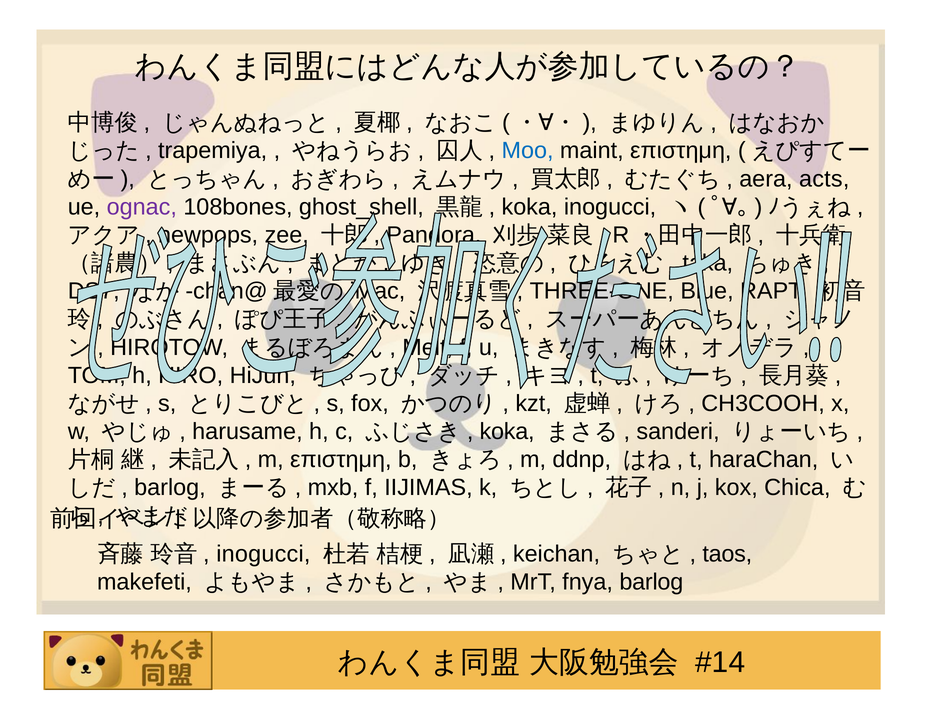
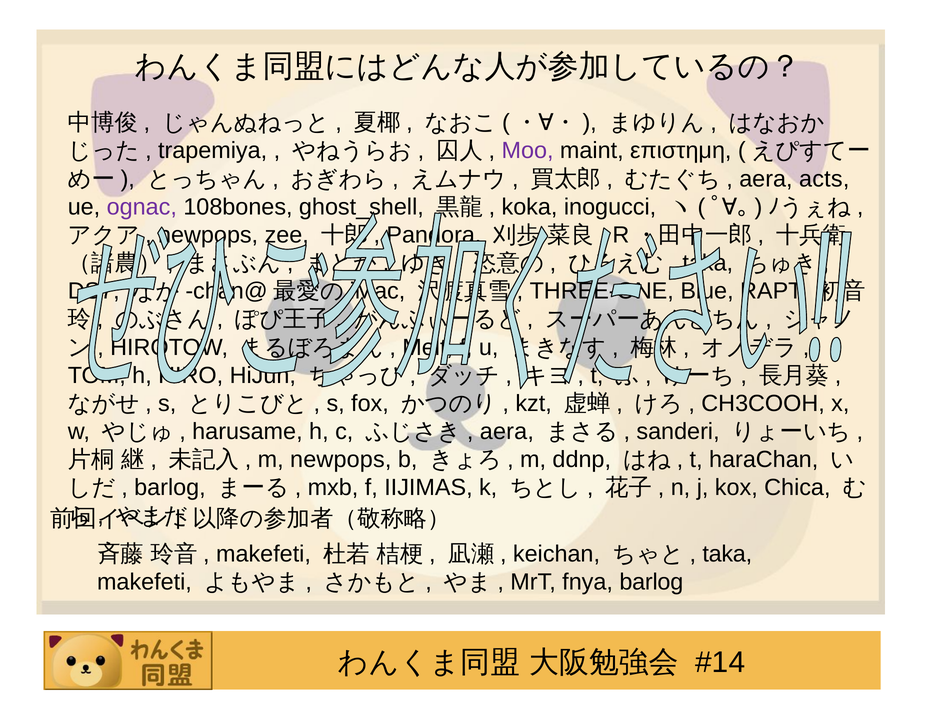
Moo colour: blue -> purple
koka at (507, 432): koka -> aera
m επιστημη: επιστημη -> newpops
inogucci at (263, 554): inogucci -> makefeti
taos at (727, 554): taos -> taka
